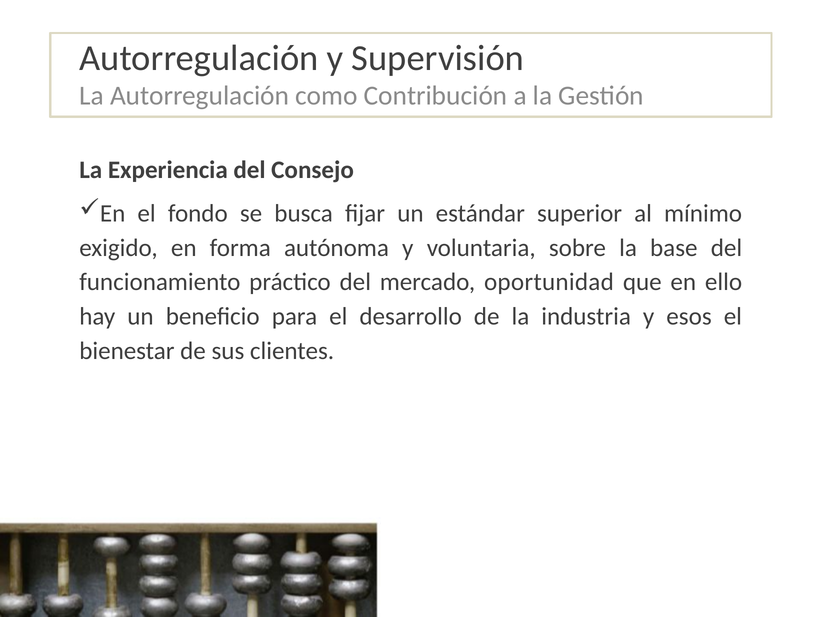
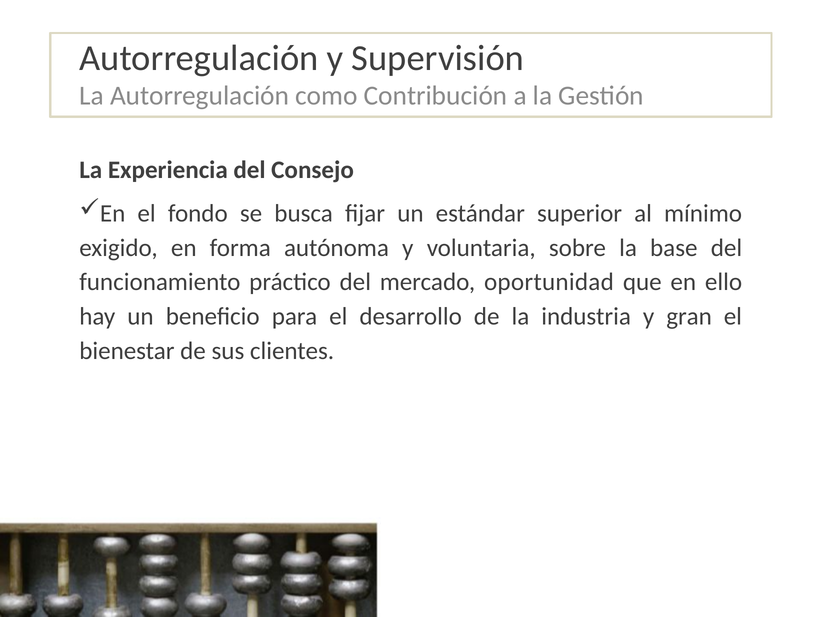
esos: esos -> gran
